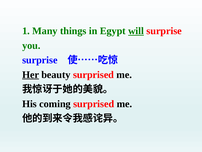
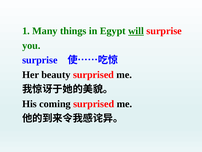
Her underline: present -> none
